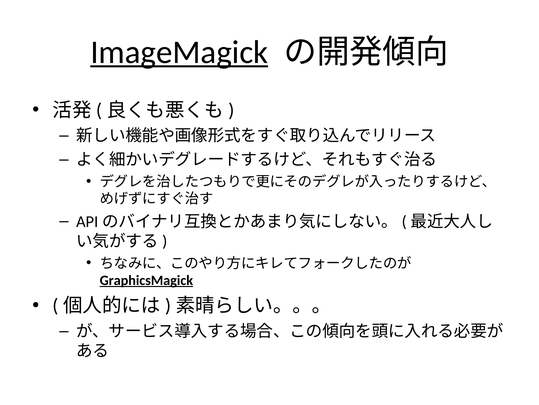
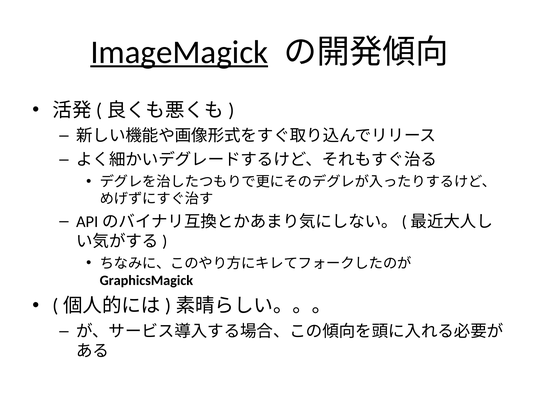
GraphicsMagick underline: present -> none
